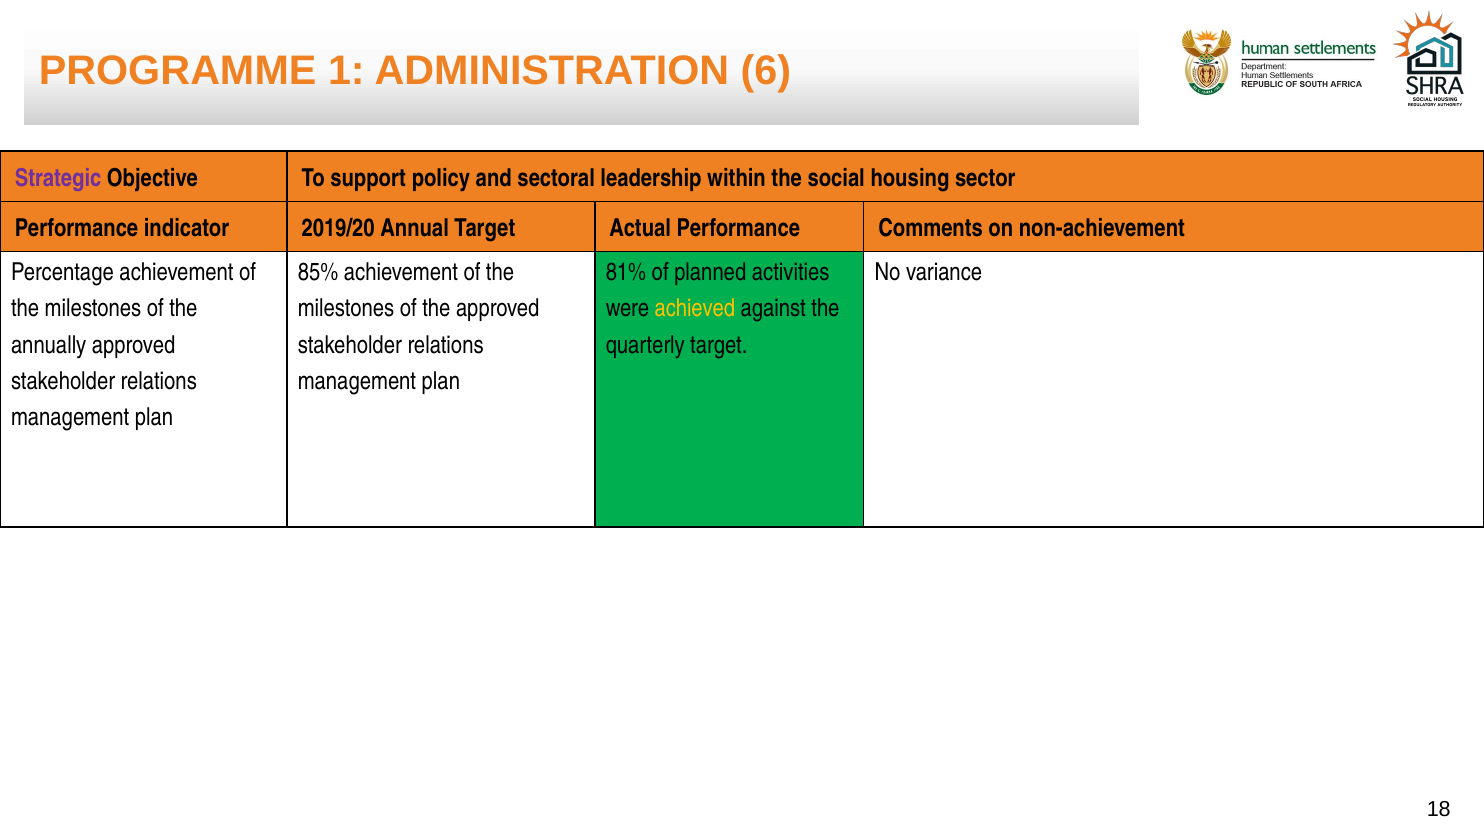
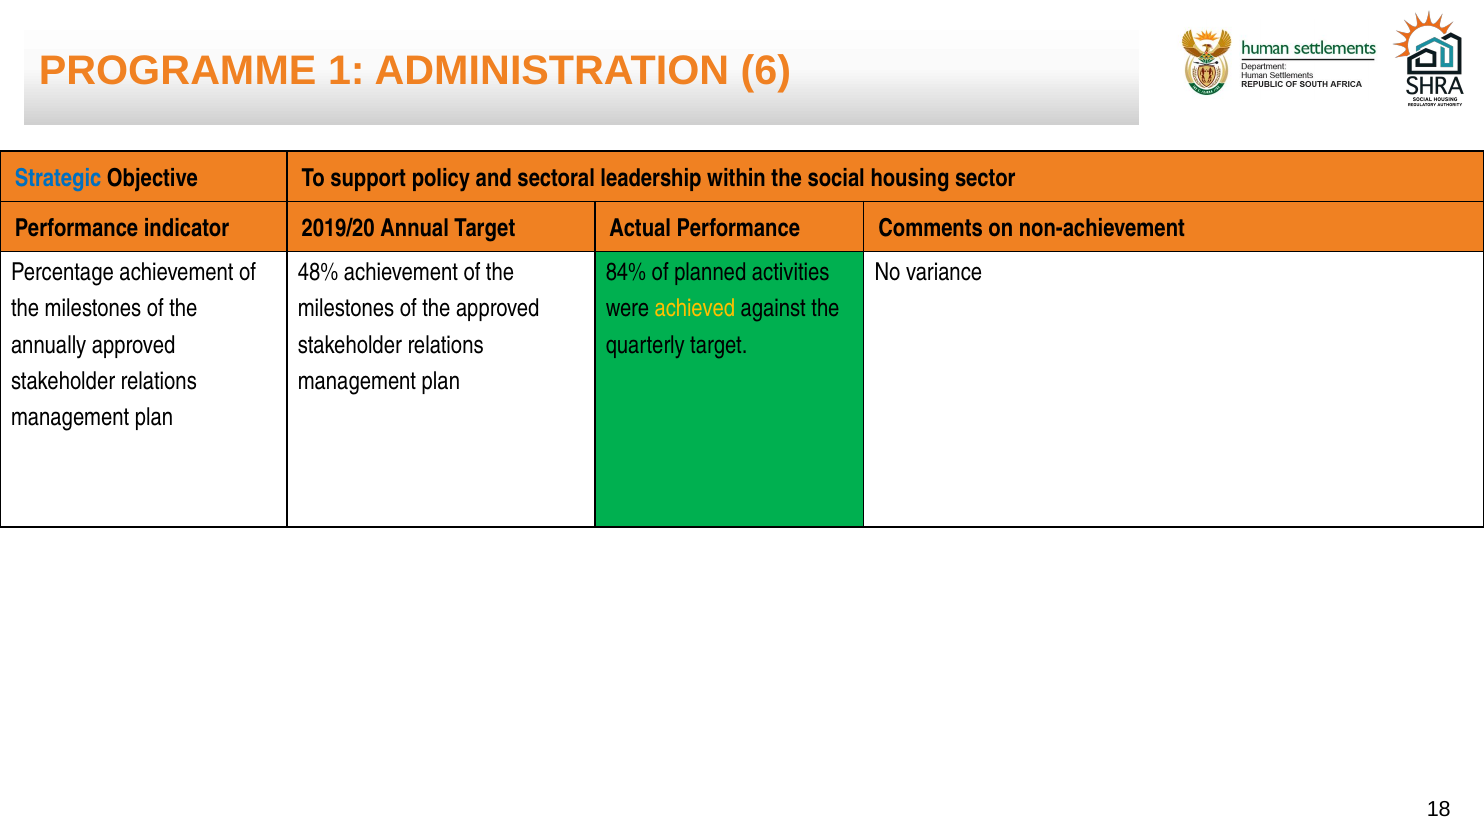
Strategic colour: purple -> blue
85%: 85% -> 48%
81%: 81% -> 84%
